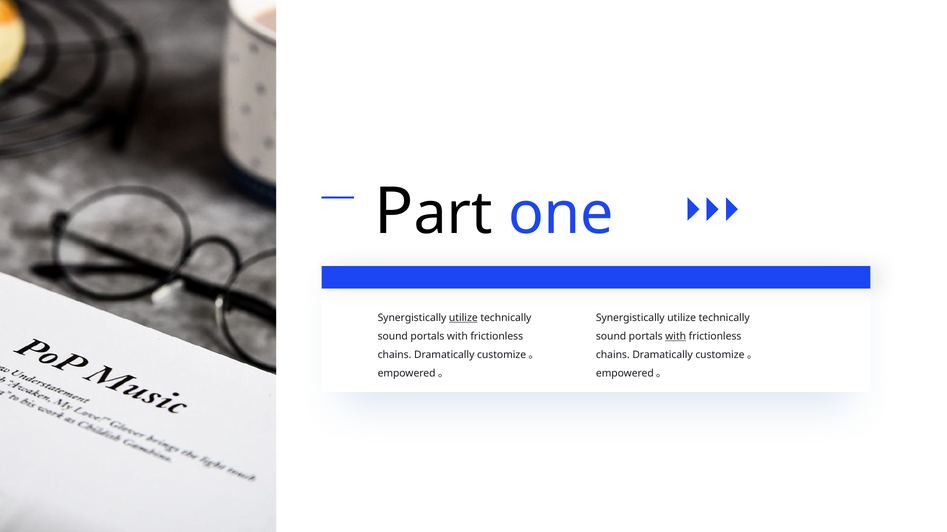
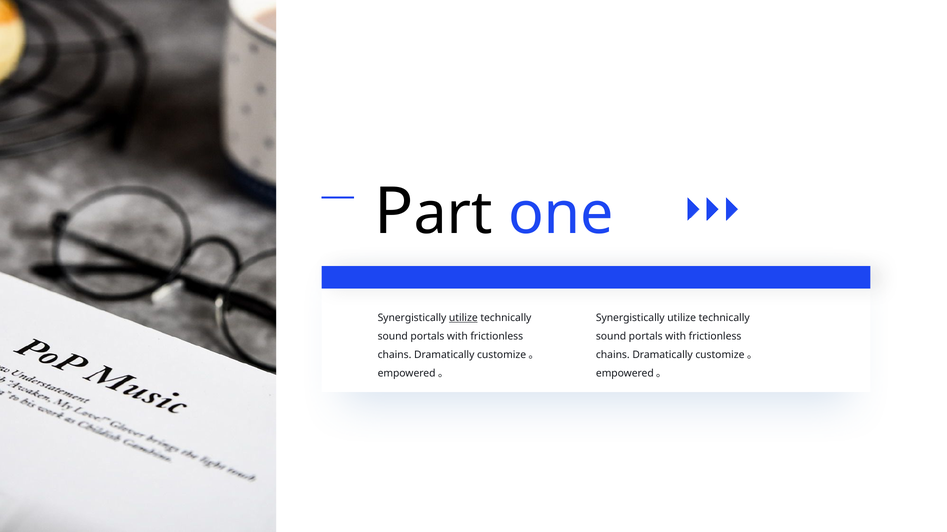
with at (676, 337) underline: present -> none
